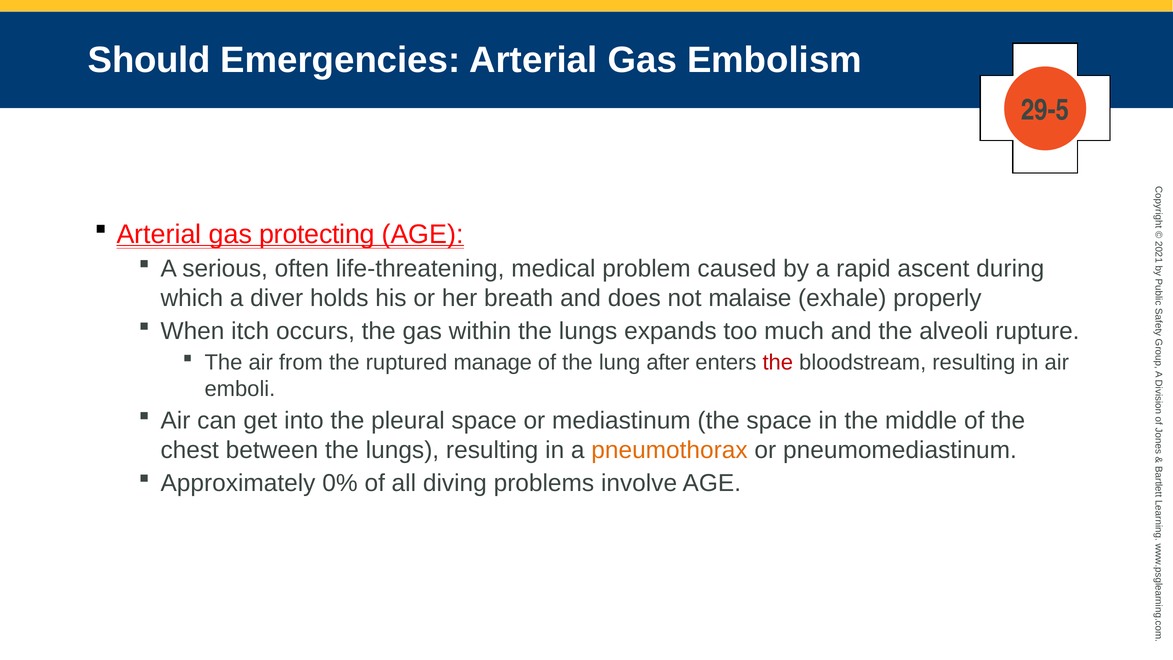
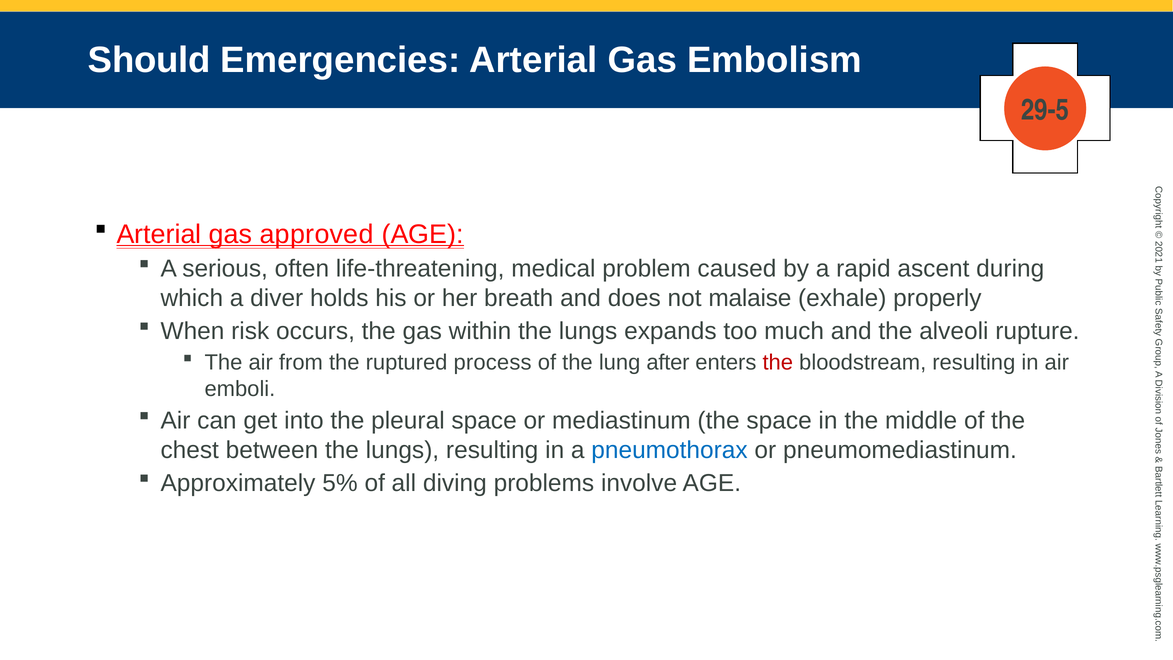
protecting: protecting -> approved
itch: itch -> risk
manage: manage -> process
pneumothorax colour: orange -> blue
0%: 0% -> 5%
